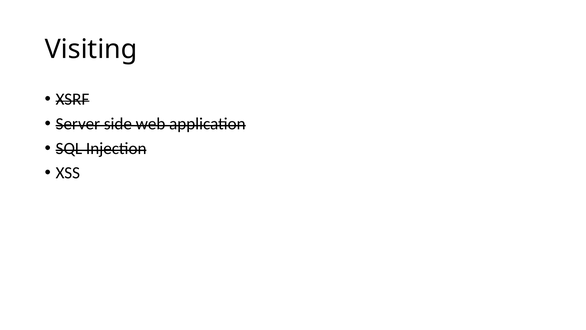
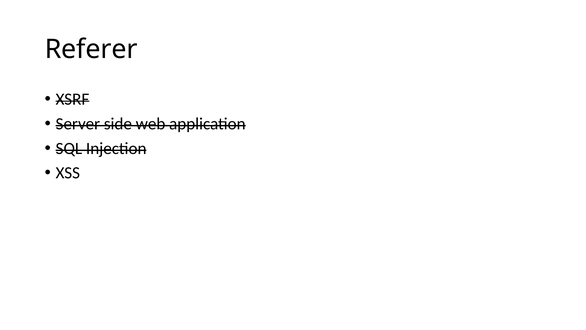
Visiting: Visiting -> Referer
